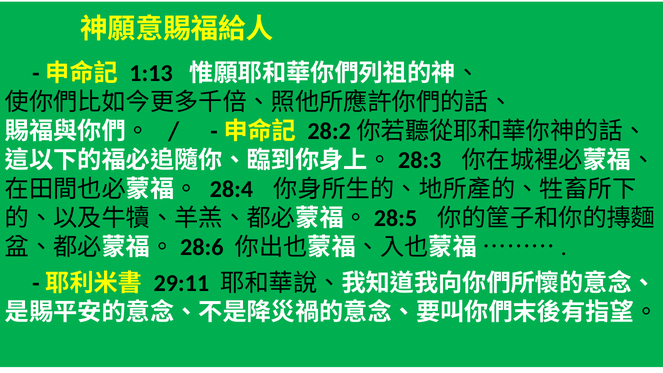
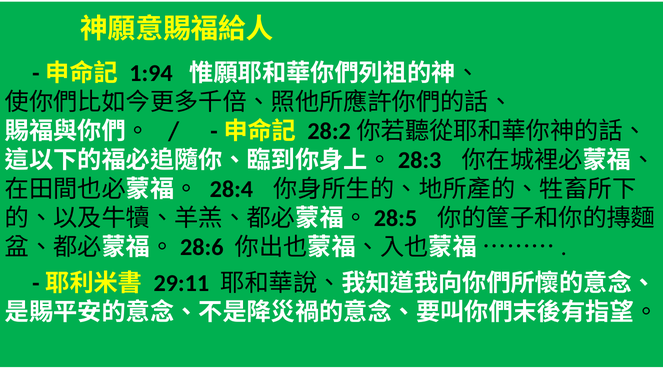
1:13: 1:13 -> 1:94
